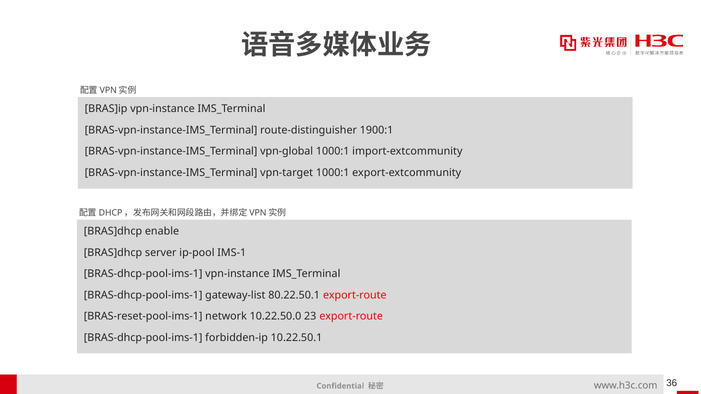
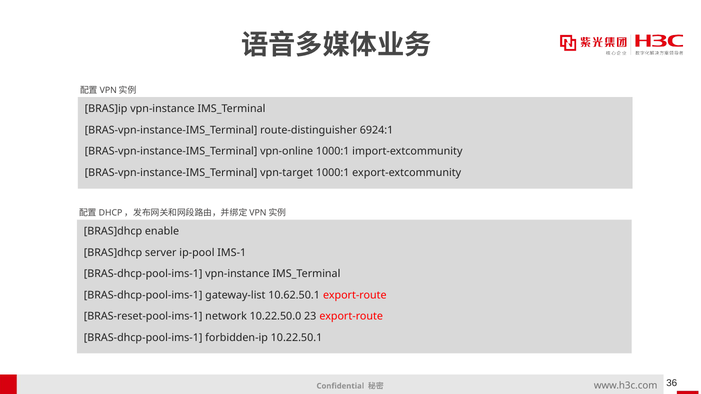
1900:1: 1900:1 -> 6924:1
vpn-global: vpn-global -> vpn-online
80.22.50.1: 80.22.50.1 -> 10.62.50.1
